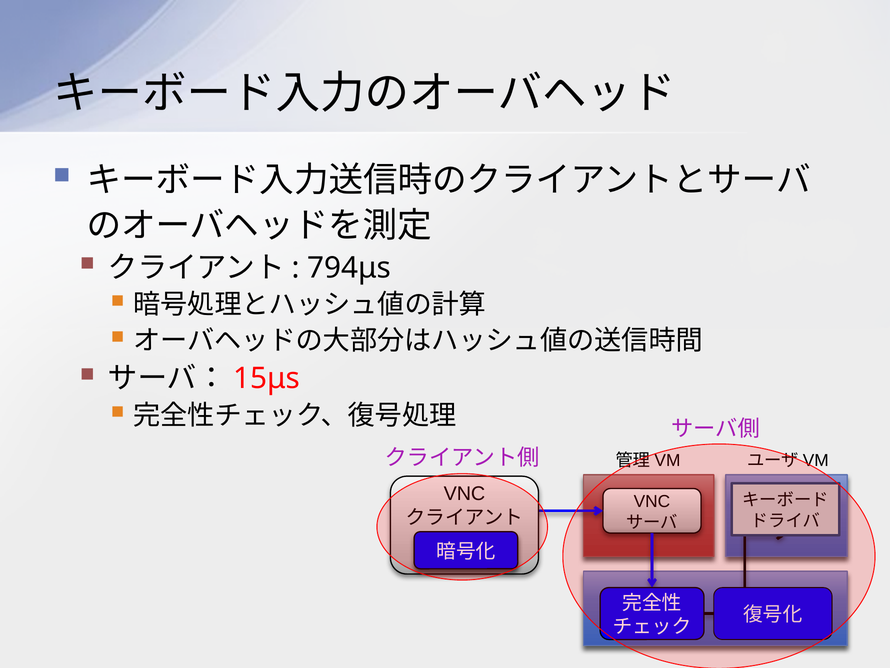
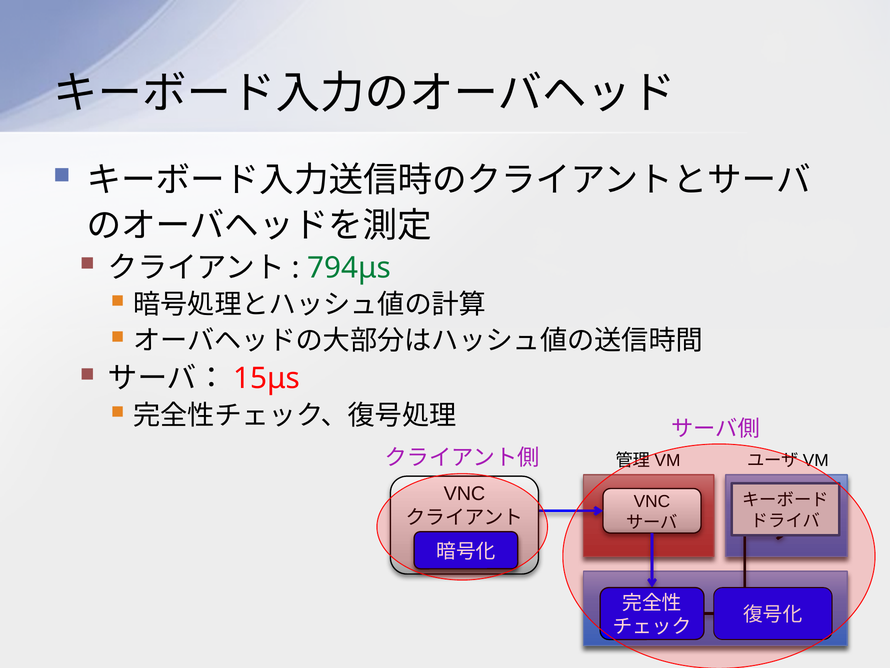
794μs colour: black -> green
